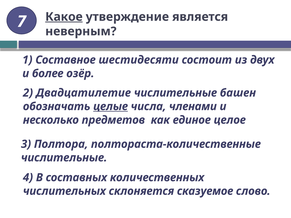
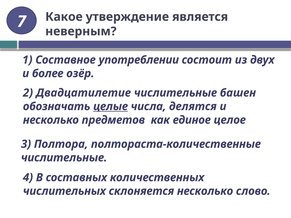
Какое underline: present -> none
шестидесяти: шестидесяти -> употреблении
членами: членами -> делятся
склоняется сказуемое: сказуемое -> несколько
